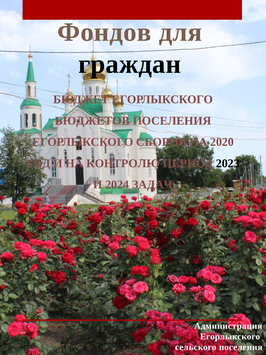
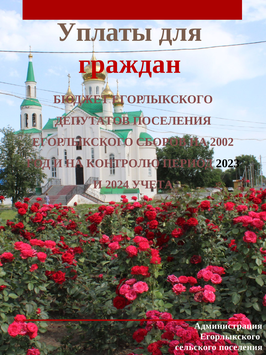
Фондов: Фондов -> Уплаты
граждан colour: black -> red
БЮДЖЕТОВ: БЮДЖЕТОВ -> ДЕПУТАТОВ
2020: 2020 -> 2002
ЗАДАЧ: ЗАДАЧ -> УЧЕТА
